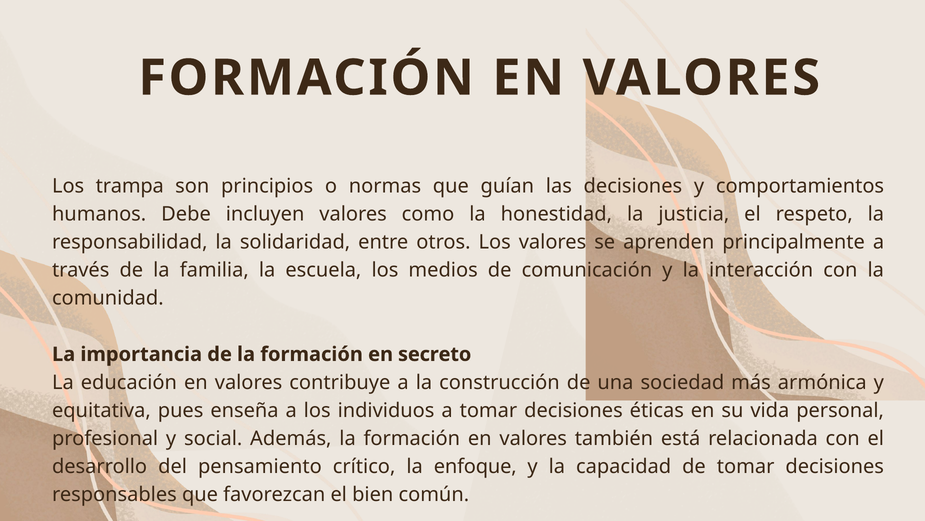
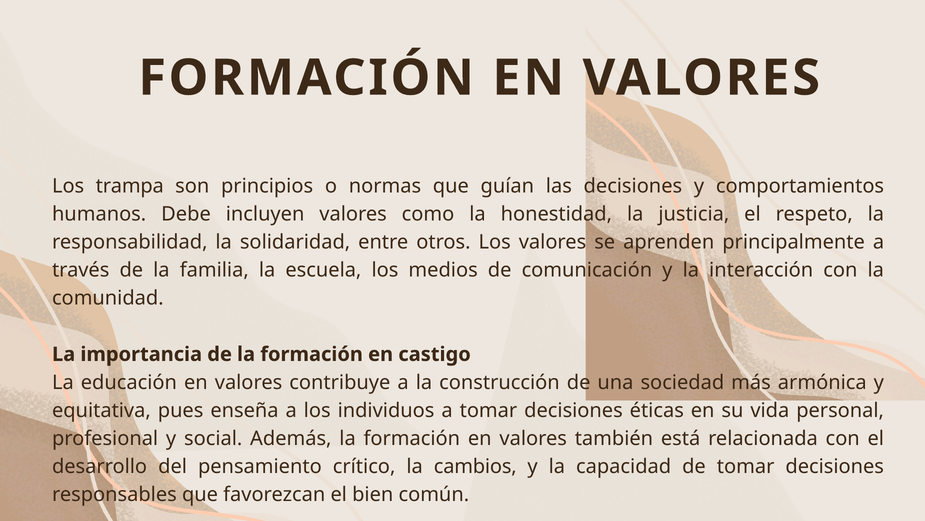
secreto: secreto -> castigo
enfoque: enfoque -> cambios
